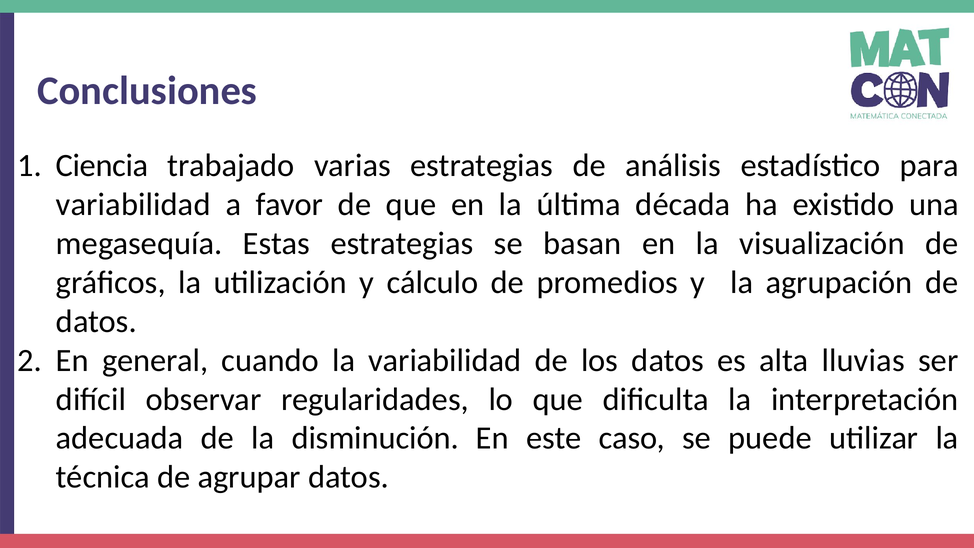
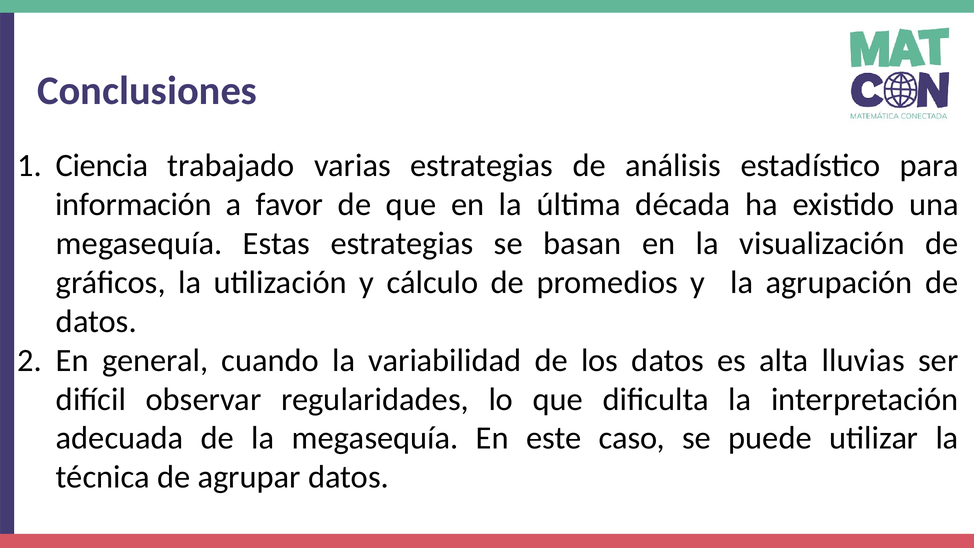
variabilidad at (133, 204): variabilidad -> información
la disminución: disminución -> megasequía
